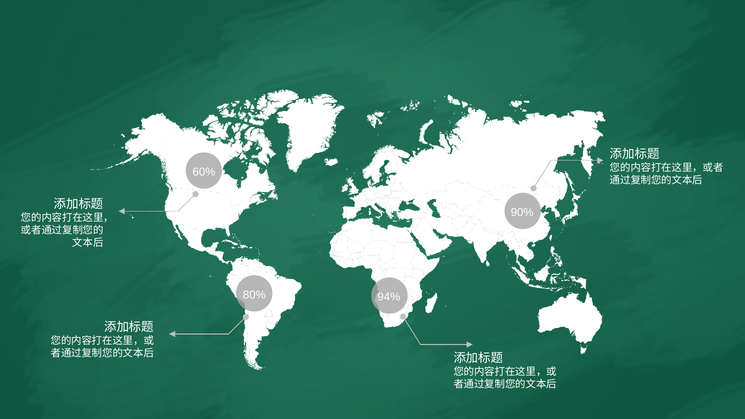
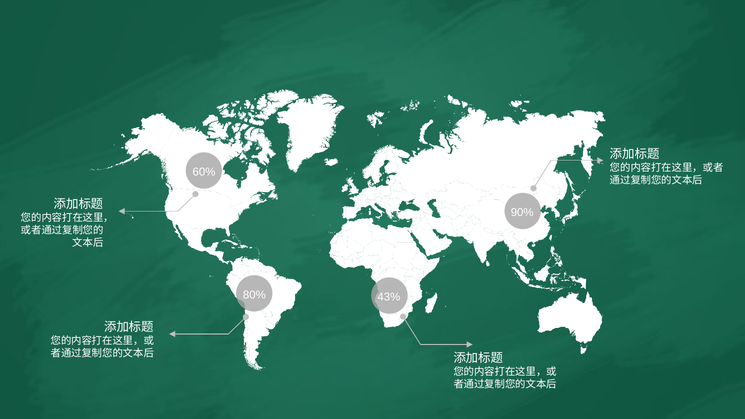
94%: 94% -> 43%
